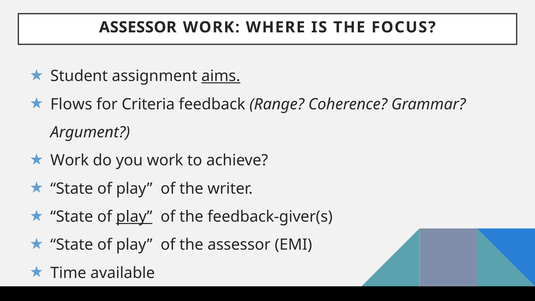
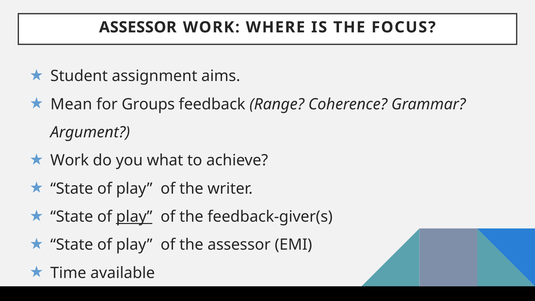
aims underline: present -> none
Flows: Flows -> Mean
Criteria: Criteria -> Groups
you work: work -> what
